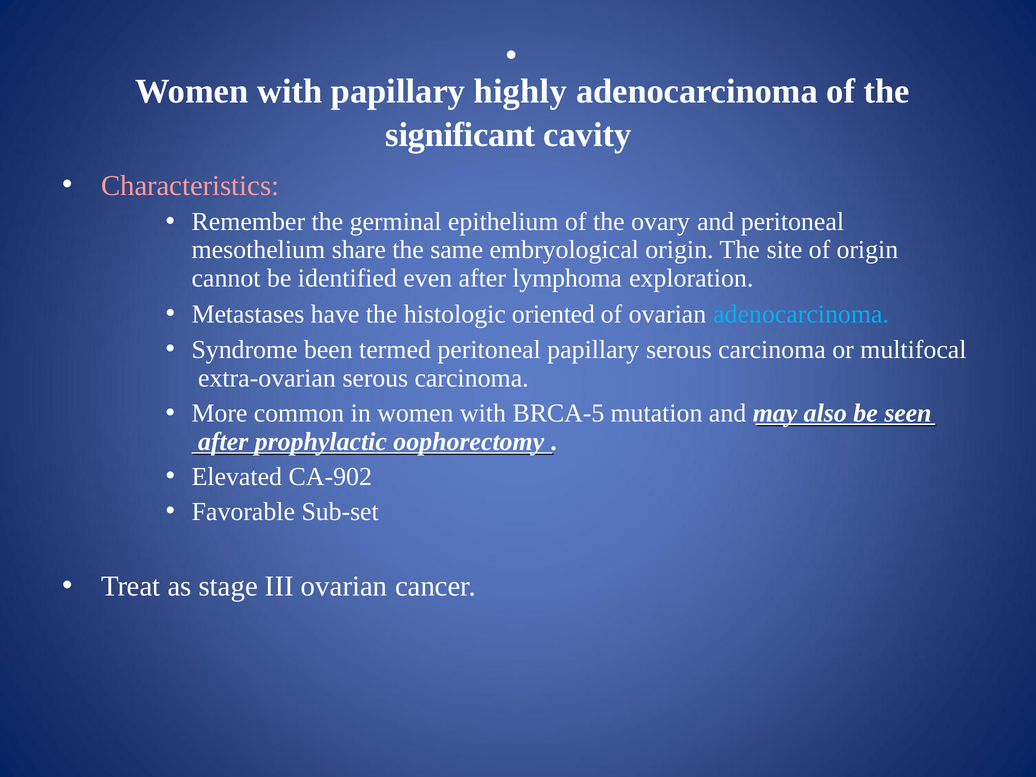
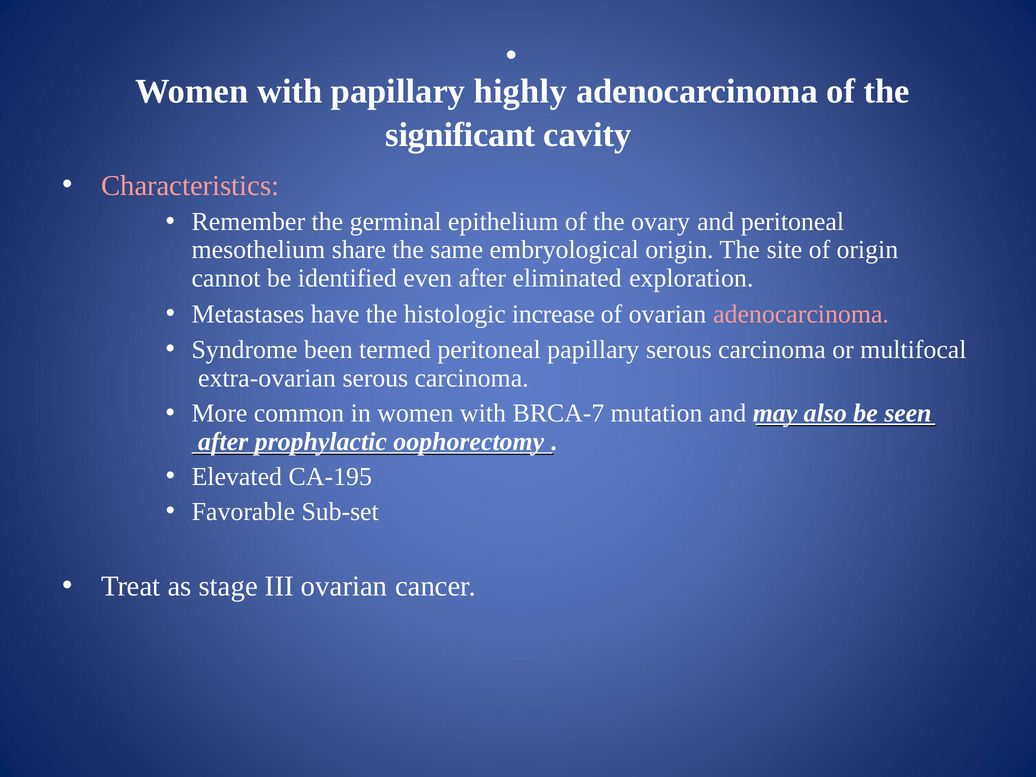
lymphoma: lymphoma -> eliminated
oriented: oriented -> increase
adenocarcinoma at (801, 314) colour: light blue -> pink
BRCA-5: BRCA-5 -> BRCA-7
CA-902: CA-902 -> CA-195
